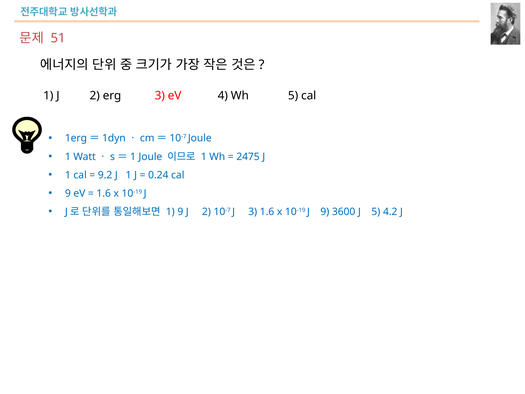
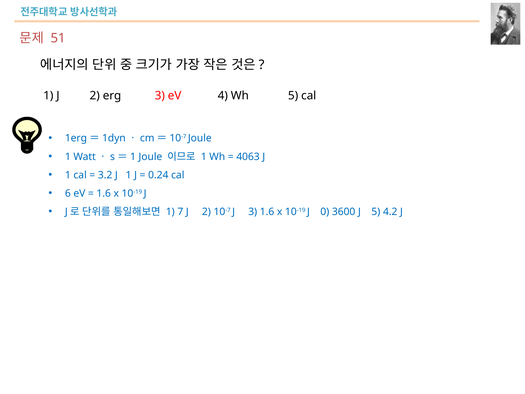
2475: 2475 -> 4063
9.2: 9.2 -> 3.2
9 at (68, 193): 9 -> 6
1 9: 9 -> 7
J 9: 9 -> 0
